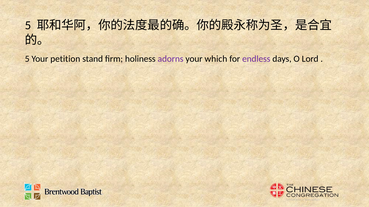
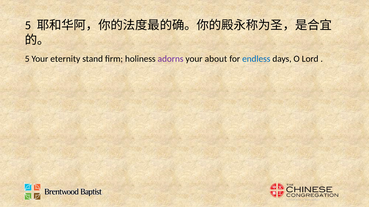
petition: petition -> eternity
which: which -> about
endless colour: purple -> blue
